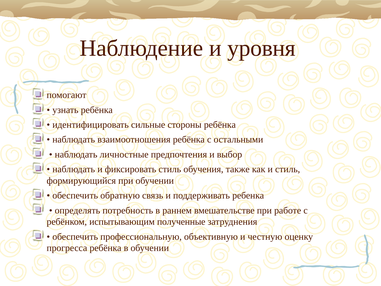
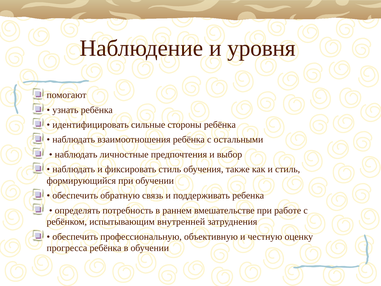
полученные: полученные -> внутренней
